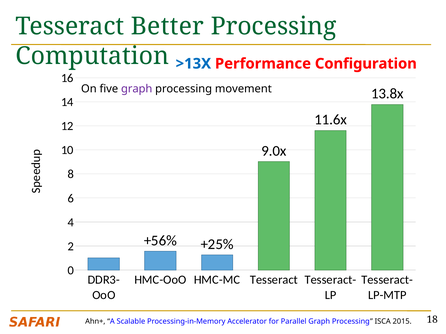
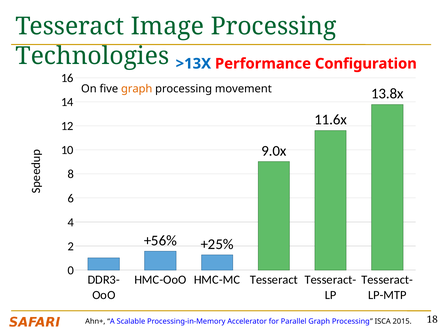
Better: Better -> Image
Computation: Computation -> Technologies
graph at (137, 89) colour: purple -> orange
